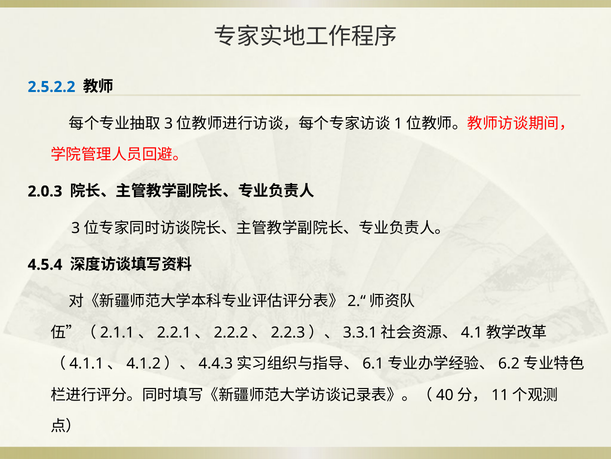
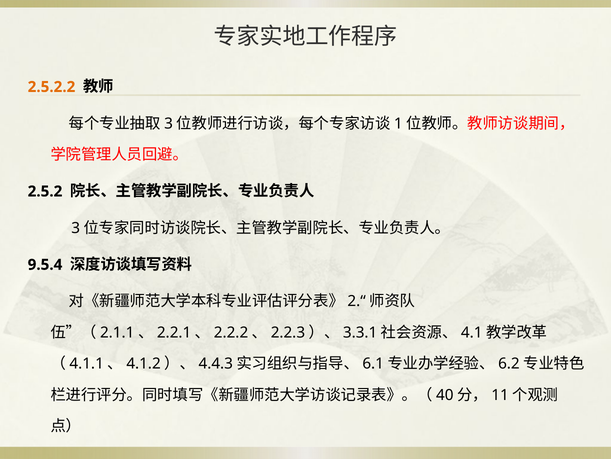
2.5.2.2 colour: blue -> orange
2.0.3: 2.0.3 -> 2.5.2
4.5.4: 4.5.4 -> 9.5.4
